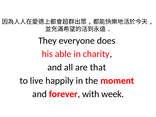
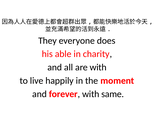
are that: that -> with
week: week -> same
